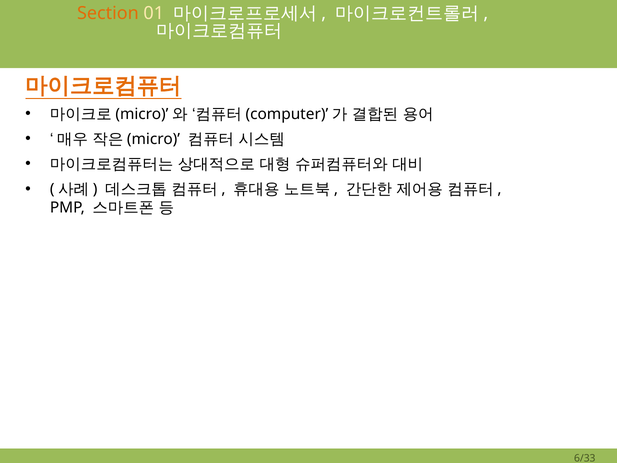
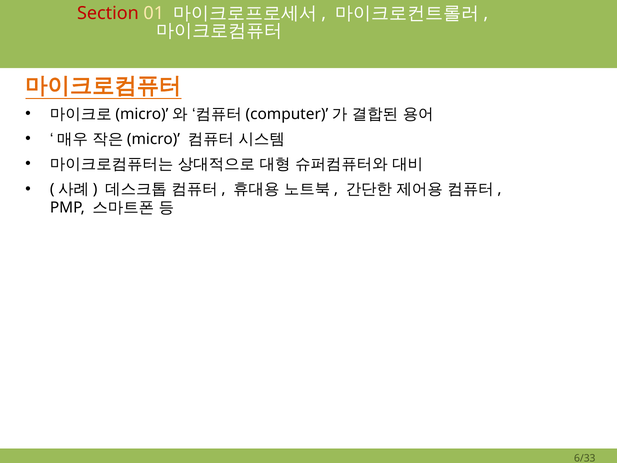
Section colour: orange -> red
